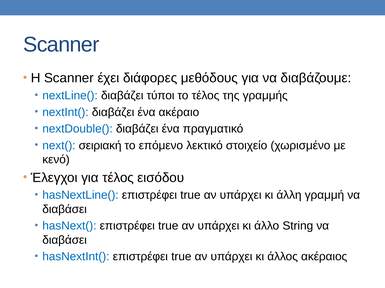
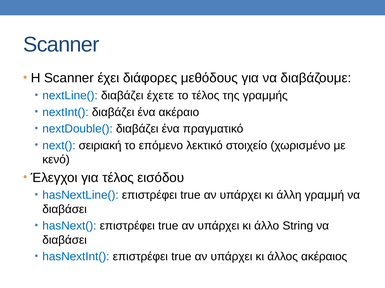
τύποι: τύποι -> έχετε
